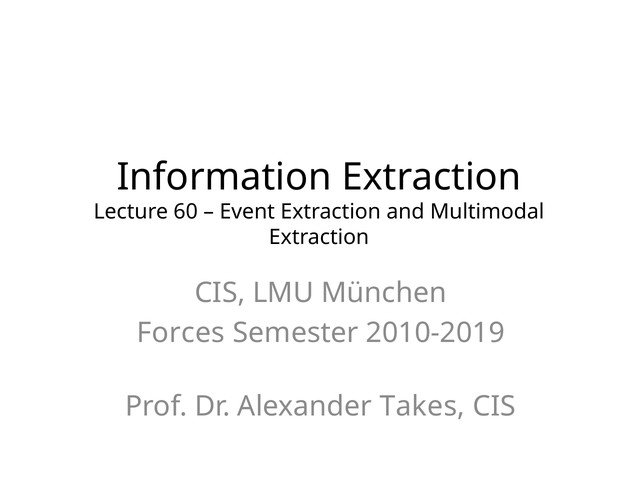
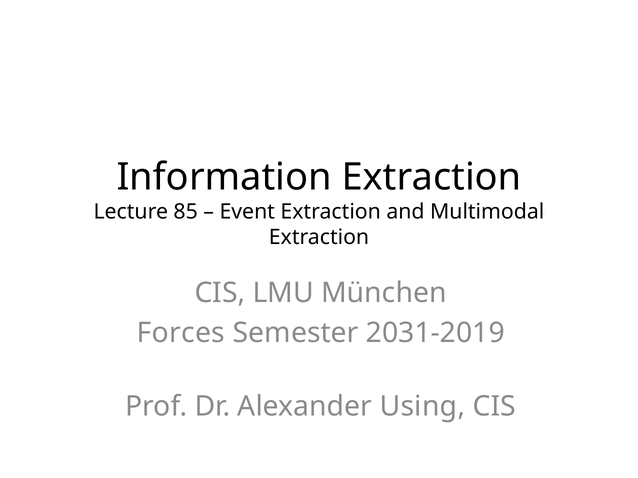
60: 60 -> 85
2010-2019: 2010-2019 -> 2031-2019
Takes: Takes -> Using
